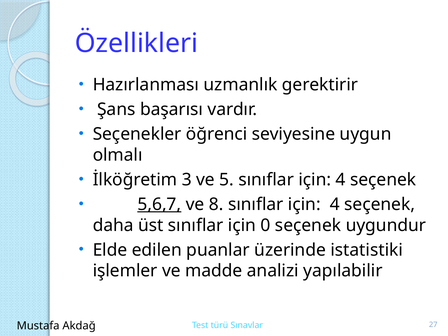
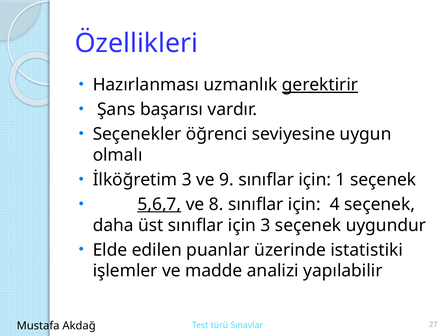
gerektirir underline: none -> present
5: 5 -> 9
4 at (341, 180): 4 -> 1
için 0: 0 -> 3
